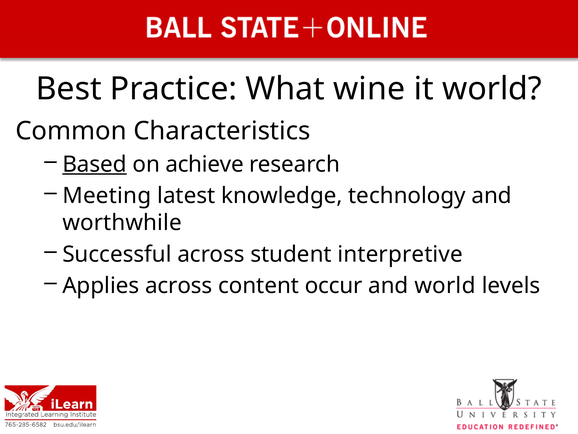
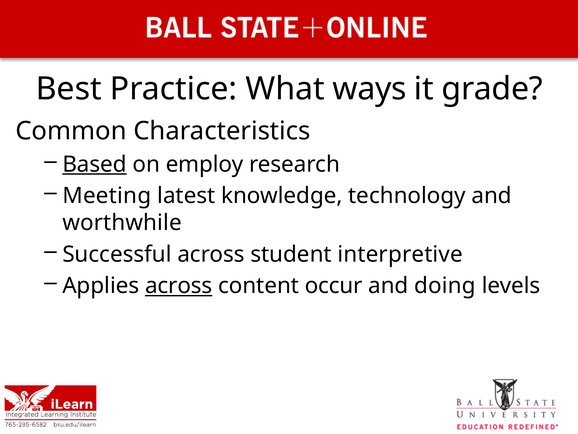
wine: wine -> ways
it world: world -> grade
achieve: achieve -> employ
across at (179, 286) underline: none -> present
and world: world -> doing
